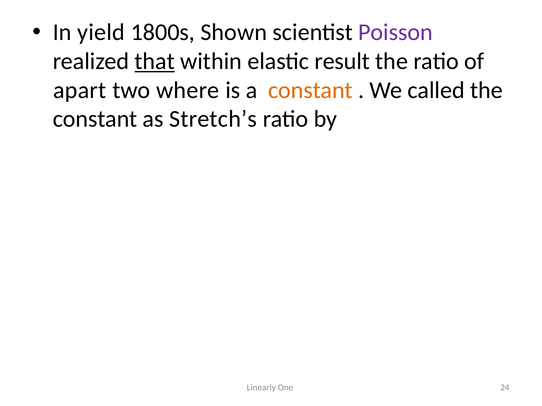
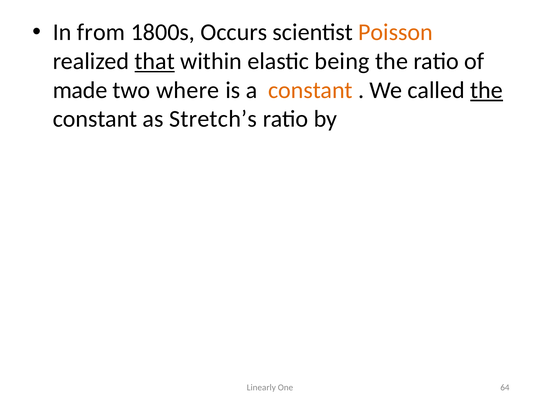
yield: yield -> from
Shown: Shown -> Occurs
Poisson colour: purple -> orange
result: result -> being
apart: apart -> made
the at (487, 90) underline: none -> present
24: 24 -> 64
